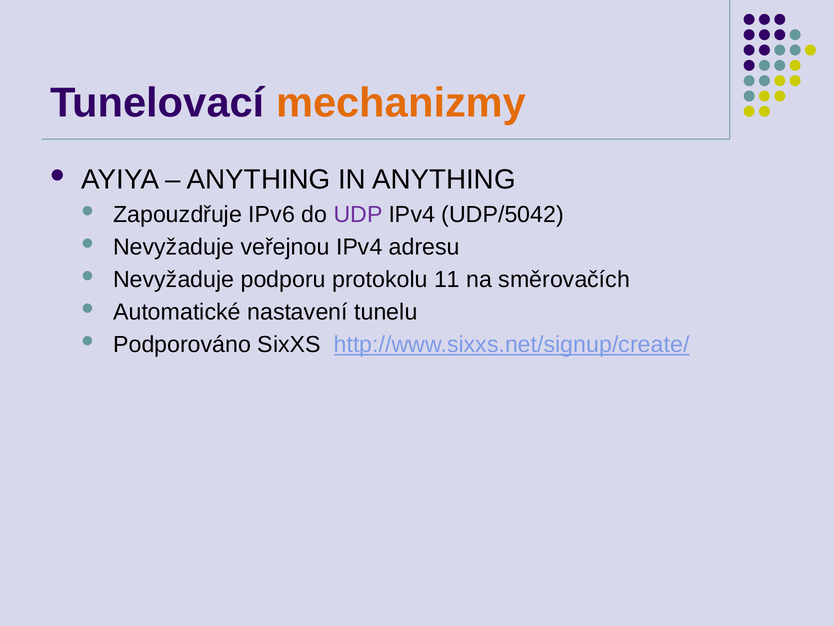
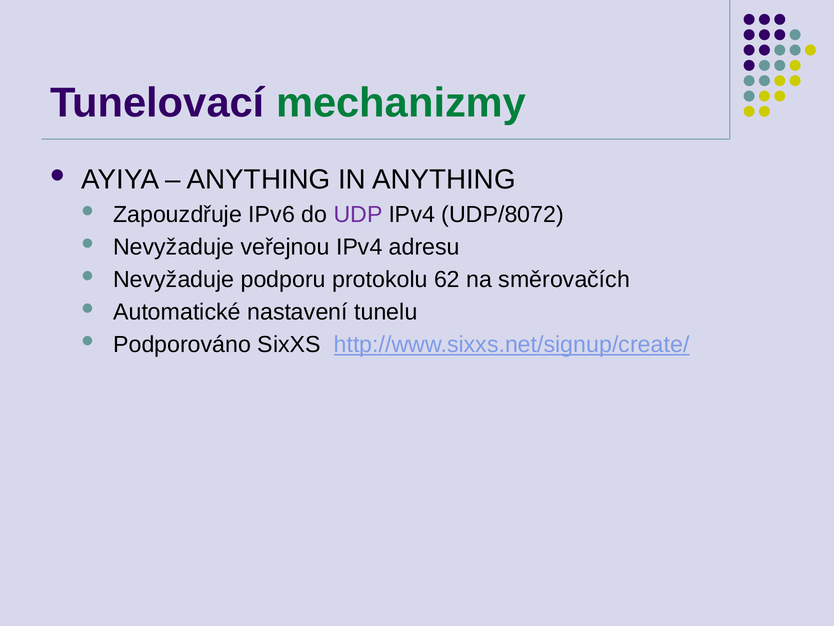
mechanizmy colour: orange -> green
UDP/5042: UDP/5042 -> UDP/8072
11: 11 -> 62
